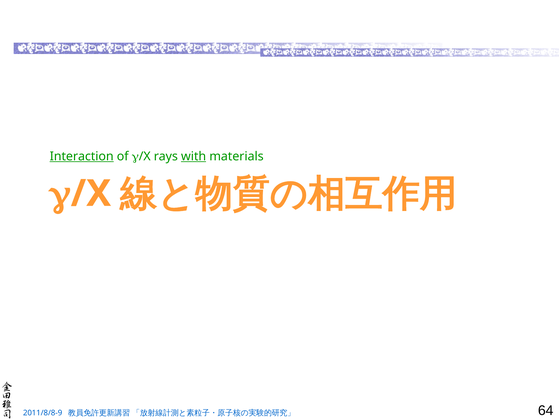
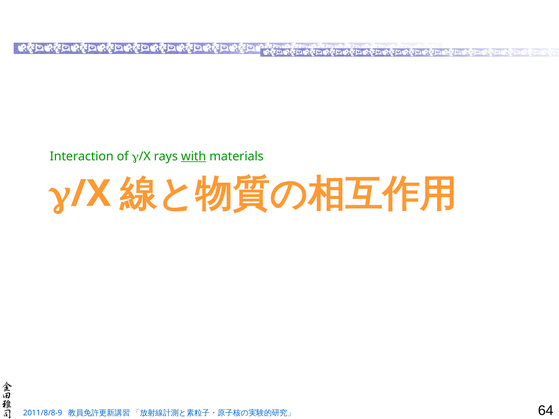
Interaction underline: present -> none
